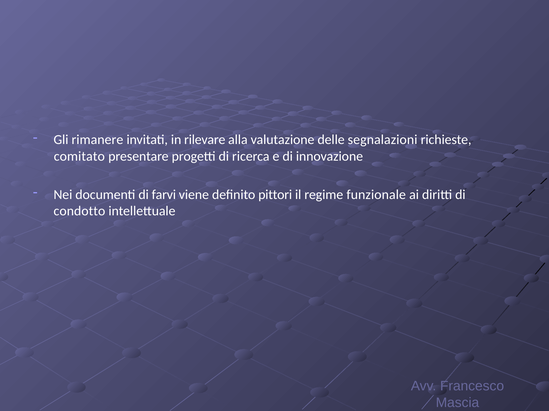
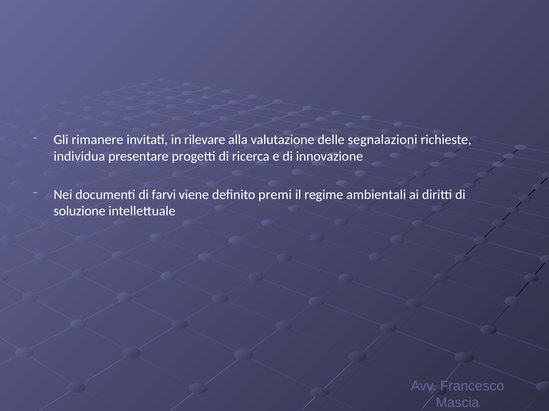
comitato: comitato -> individua
pittori: pittori -> premi
funzionale: funzionale -> ambientali
condotto: condotto -> soluzione
